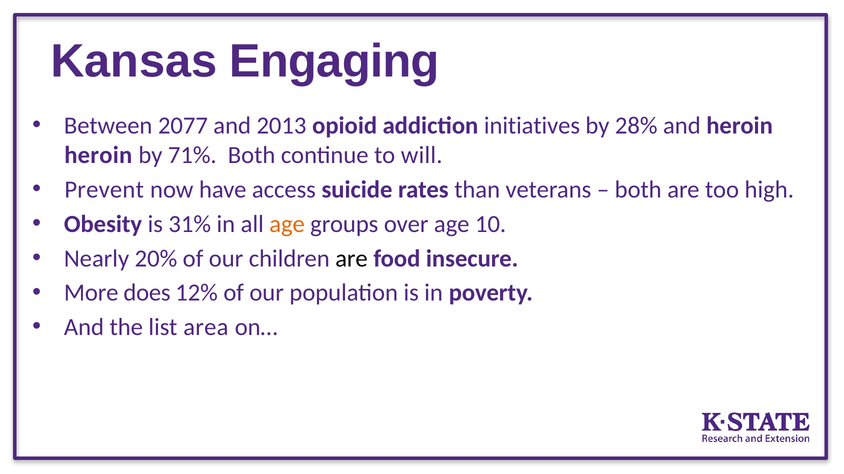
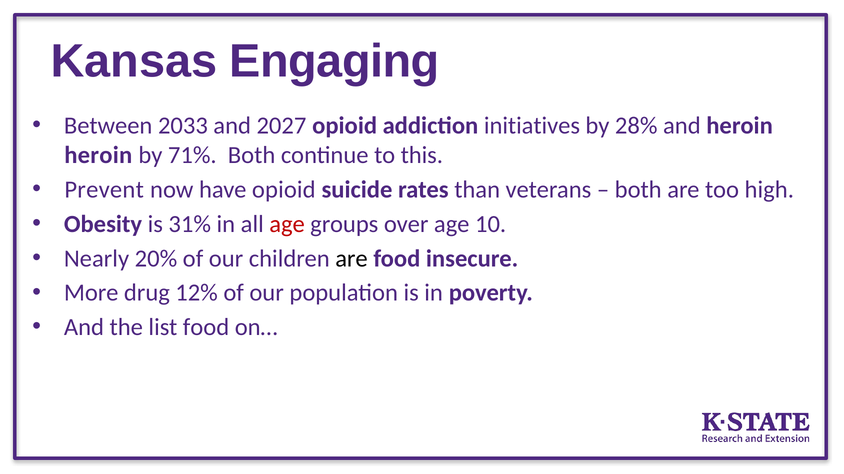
2077: 2077 -> 2033
2013: 2013 -> 2027
will: will -> this
have access: access -> opioid
age at (287, 224) colour: orange -> red
does: does -> drug
list area: area -> food
